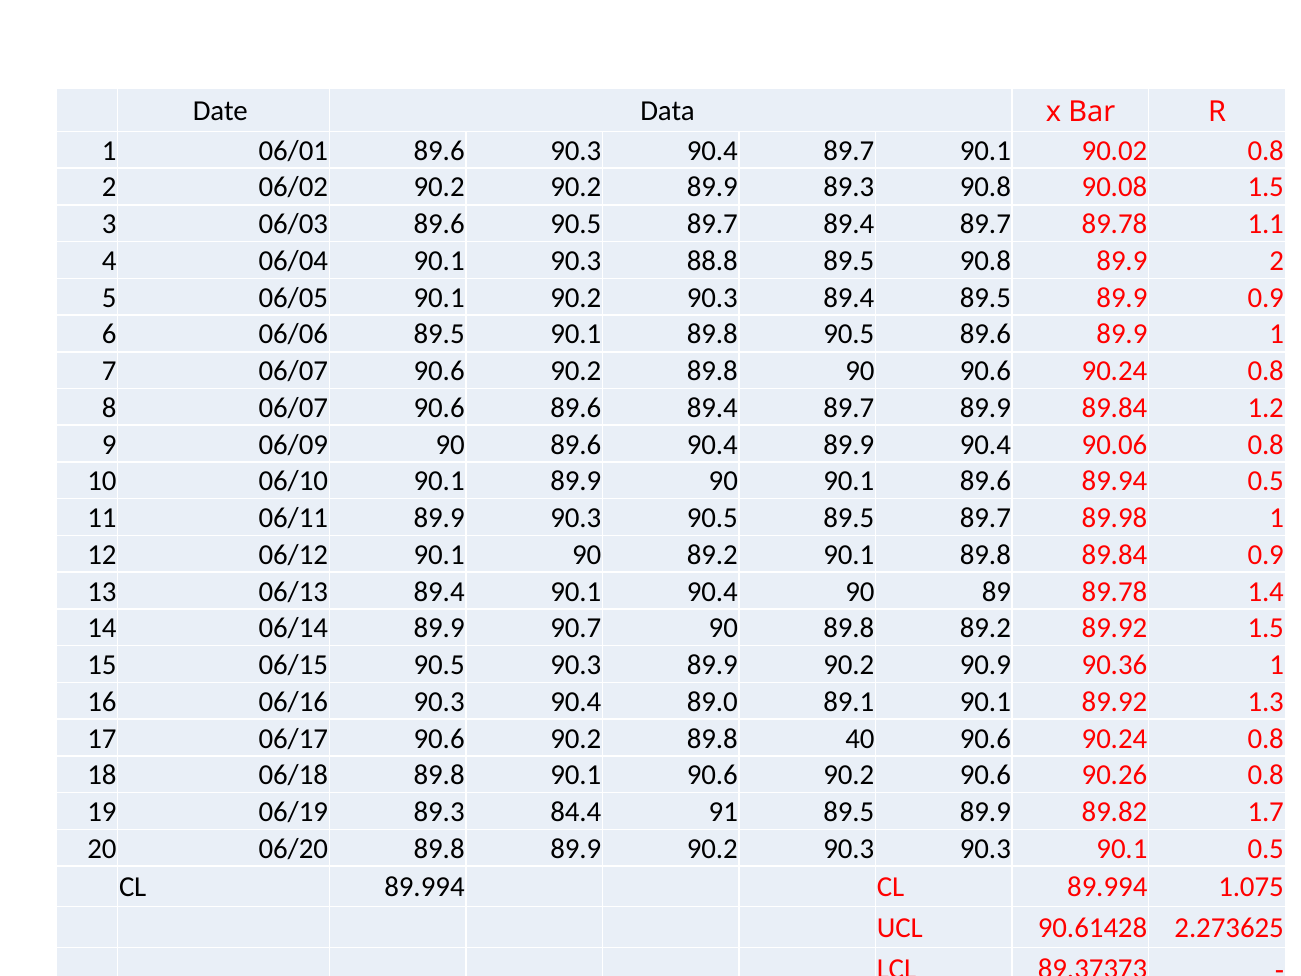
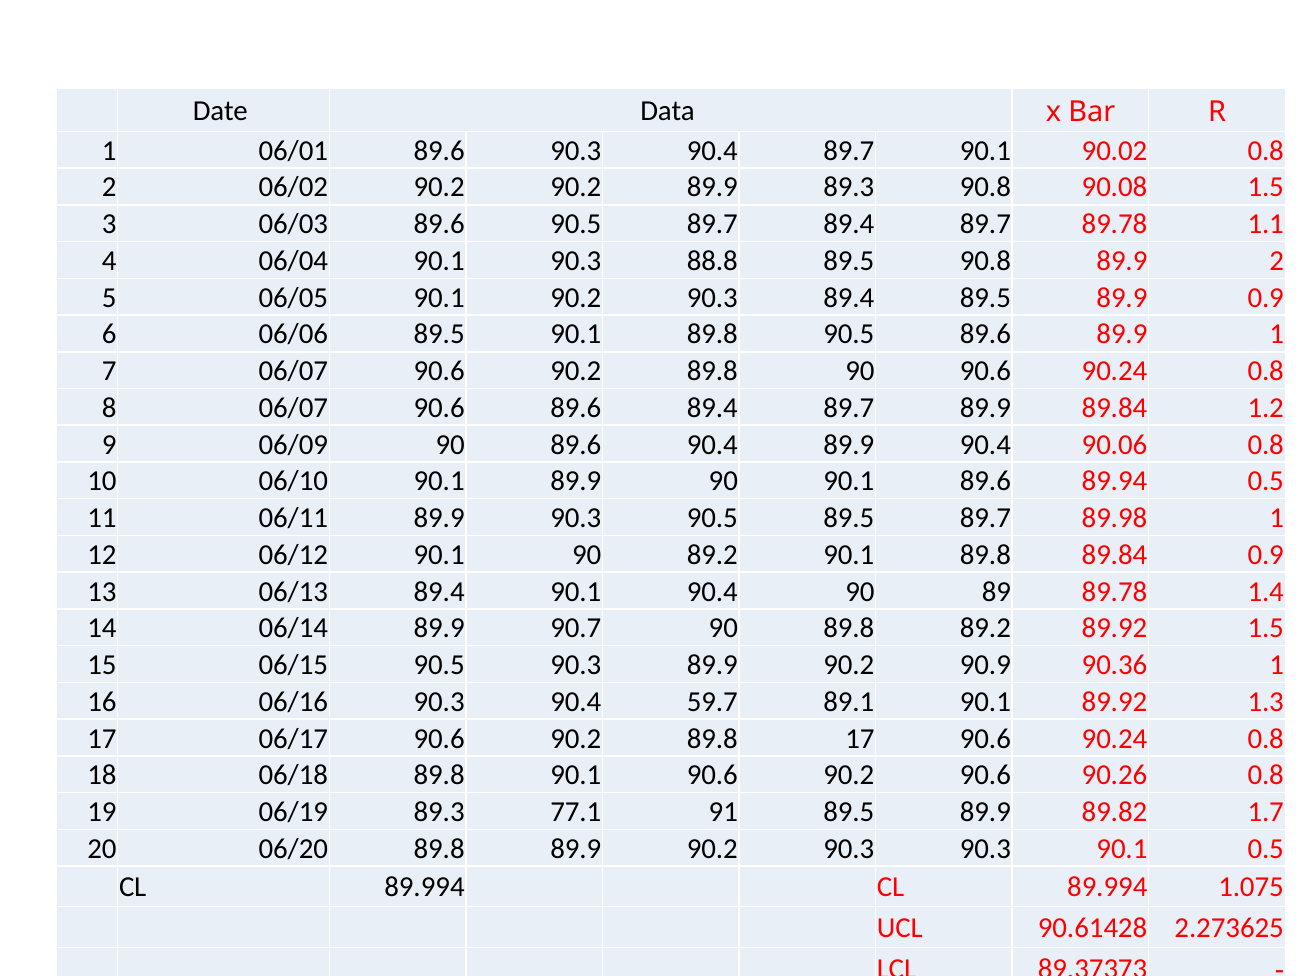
89.0: 89.0 -> 59.7
89.8 40: 40 -> 17
84.4: 84.4 -> 77.1
